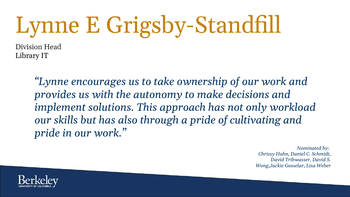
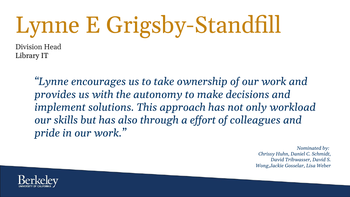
a pride: pride -> effort
cultivating: cultivating -> colleagues
